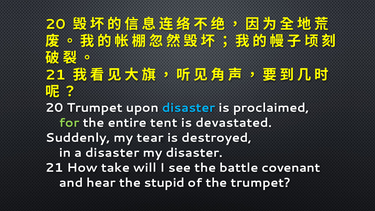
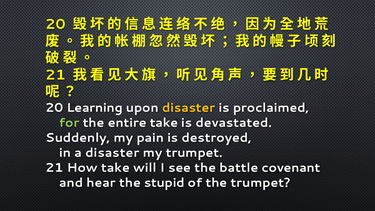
20 Trumpet: Trumpet -> Learning
disaster at (189, 108) colour: light blue -> yellow
entire tent: tent -> take
tear: tear -> pain
my disaster: disaster -> trumpet
